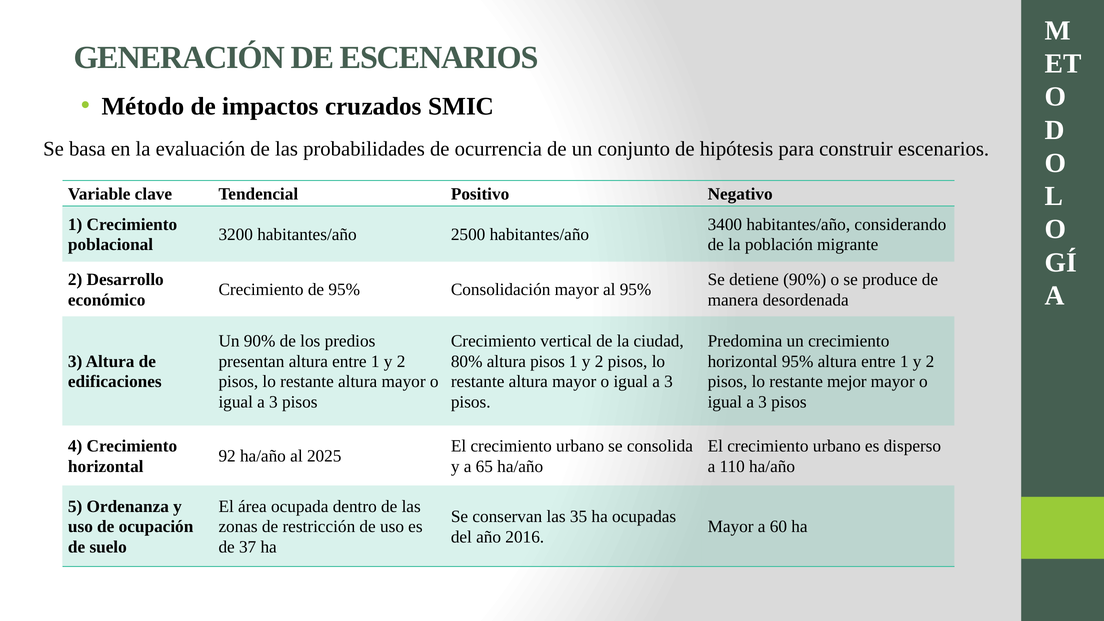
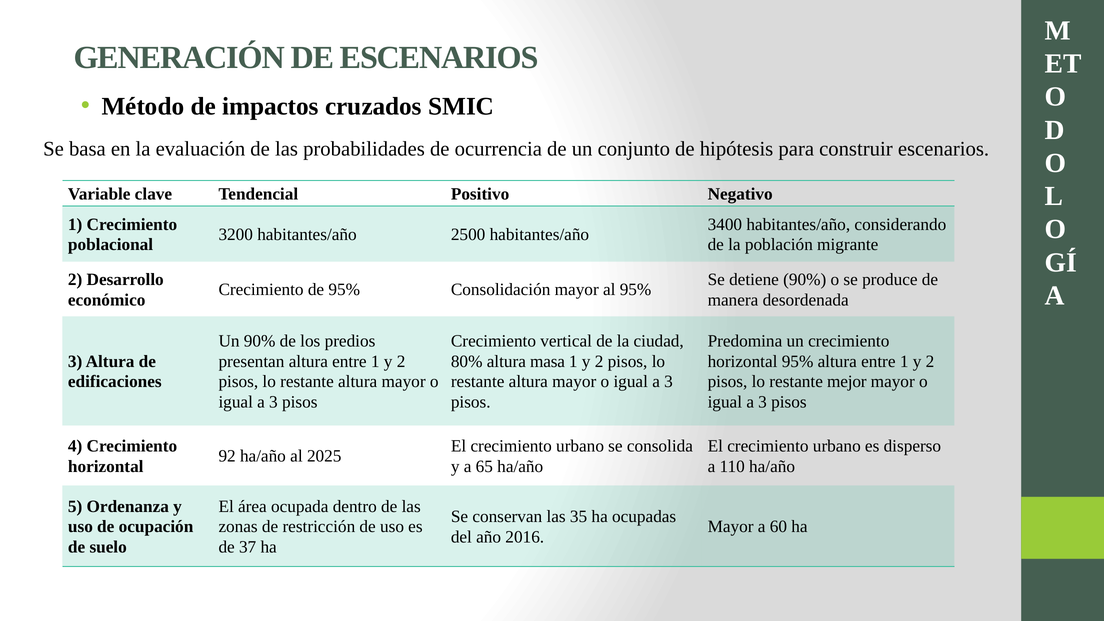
altura pisos: pisos -> masa
